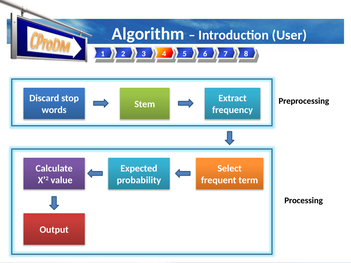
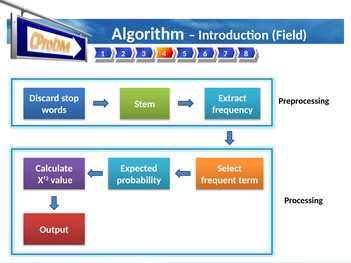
User: User -> Field
